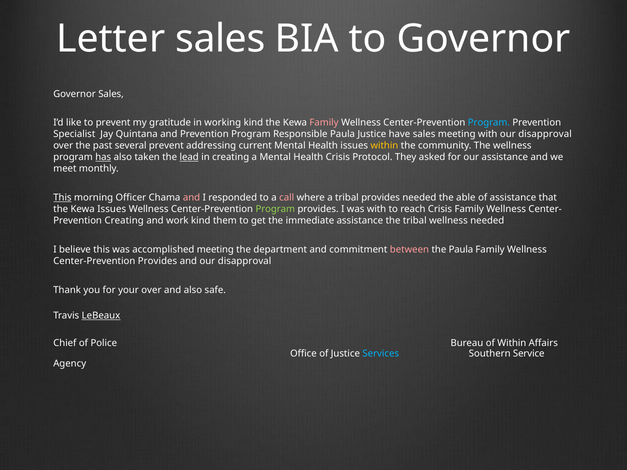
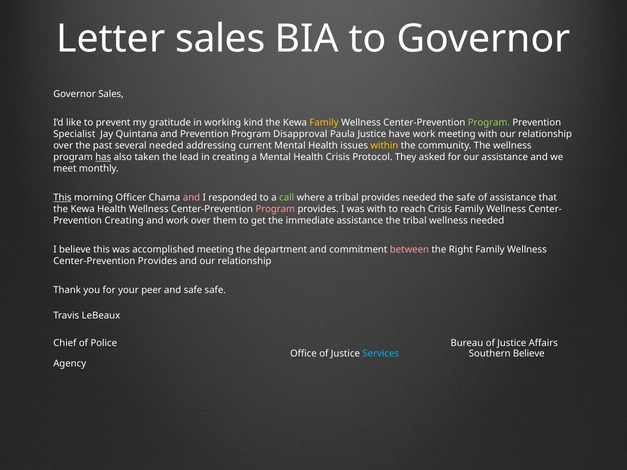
Family at (324, 123) colour: pink -> yellow
Program at (489, 123) colour: light blue -> light green
Responsible: Responsible -> Disapproval
have sales: sales -> work
with our disapproval: disapproval -> relationship
several prevent: prevent -> needed
lead underline: present -> none
call colour: pink -> light green
the able: able -> safe
Kewa Issues: Issues -> Health
Program at (275, 209) colour: light green -> pink
work kind: kind -> over
the Paula: Paula -> Right
and our disapproval: disapproval -> relationship
your over: over -> peer
and also: also -> safe
LeBeaux underline: present -> none
Bureau of Within: Within -> Justice
Southern Service: Service -> Believe
